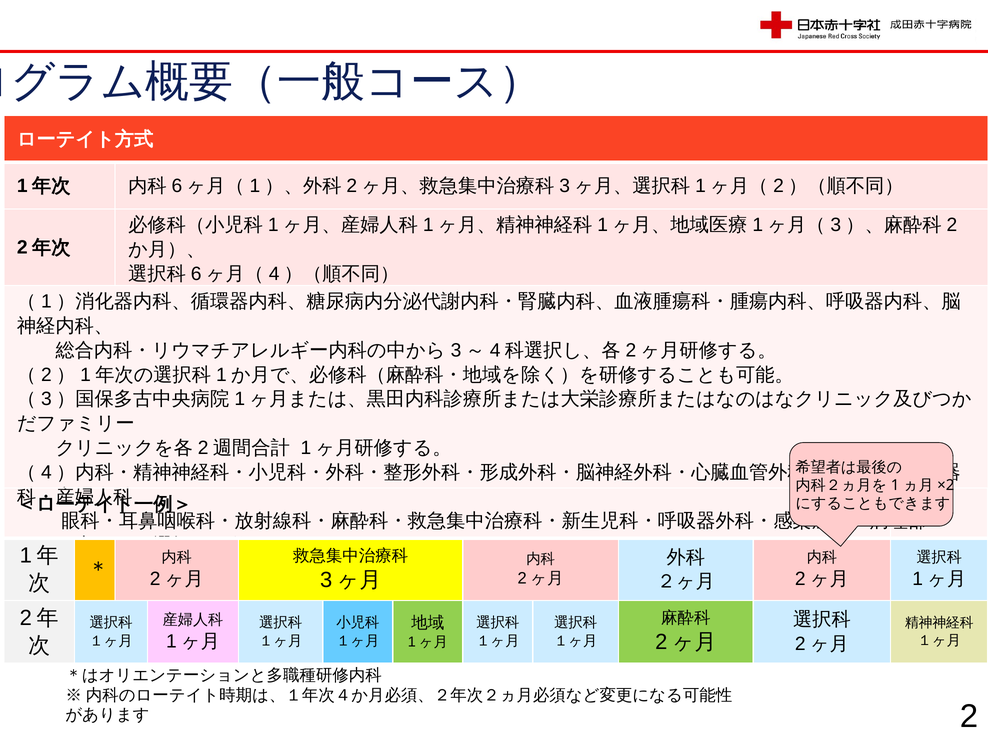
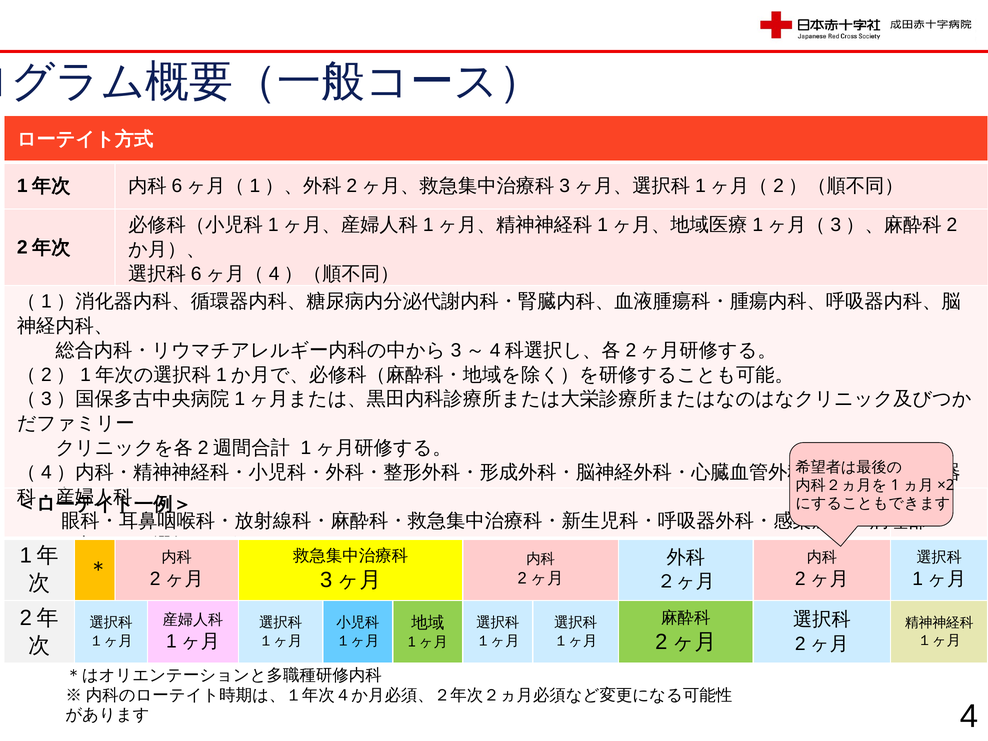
2 at (969, 717): 2 -> 4
